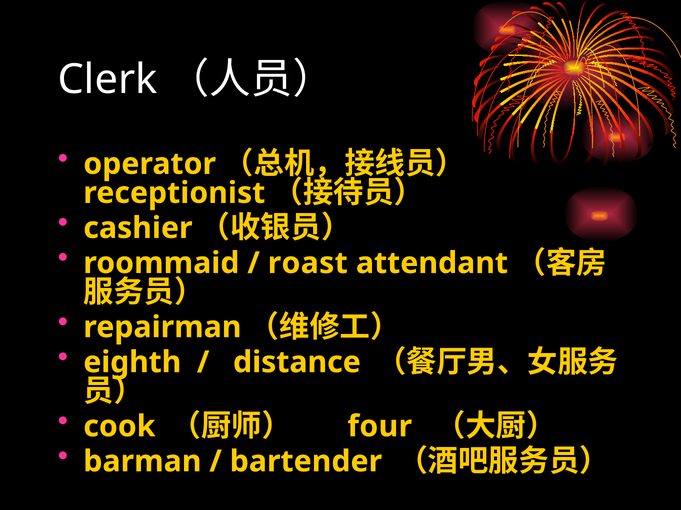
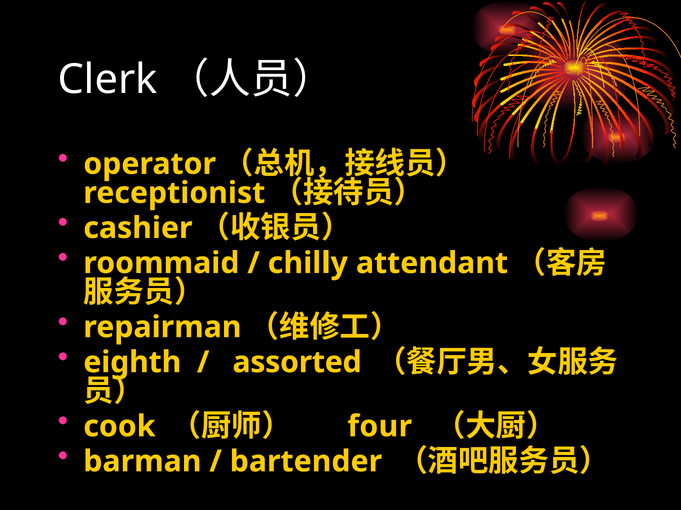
roast: roast -> chilly
distance: distance -> assorted
